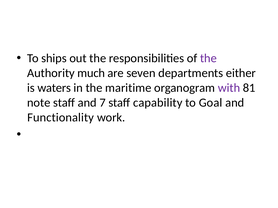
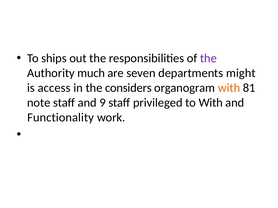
either: either -> might
waters: waters -> access
maritime: maritime -> considers
with at (229, 88) colour: purple -> orange
7: 7 -> 9
capability: capability -> privileged
to Goal: Goal -> With
